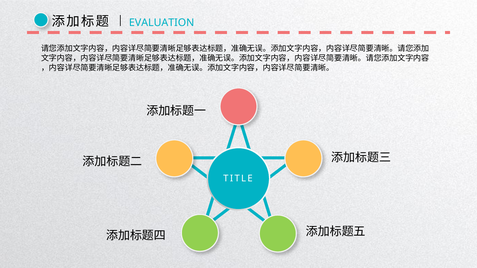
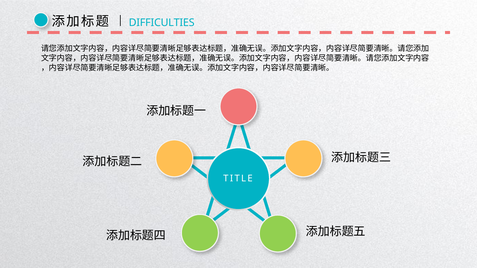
EVALUATION: EVALUATION -> DIFFICULTIES
